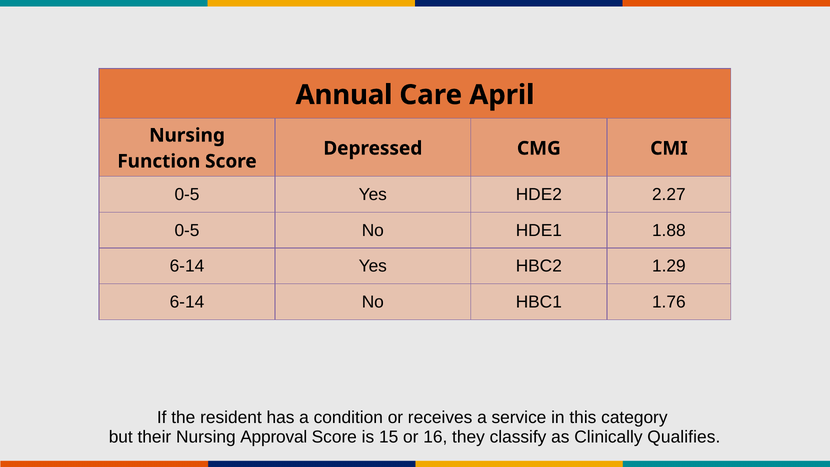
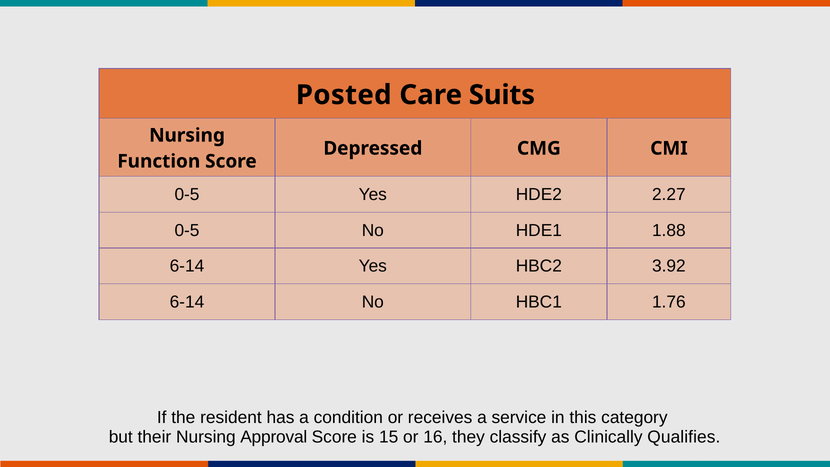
Annual: Annual -> Posted
April: April -> Suits
1.29: 1.29 -> 3.92
